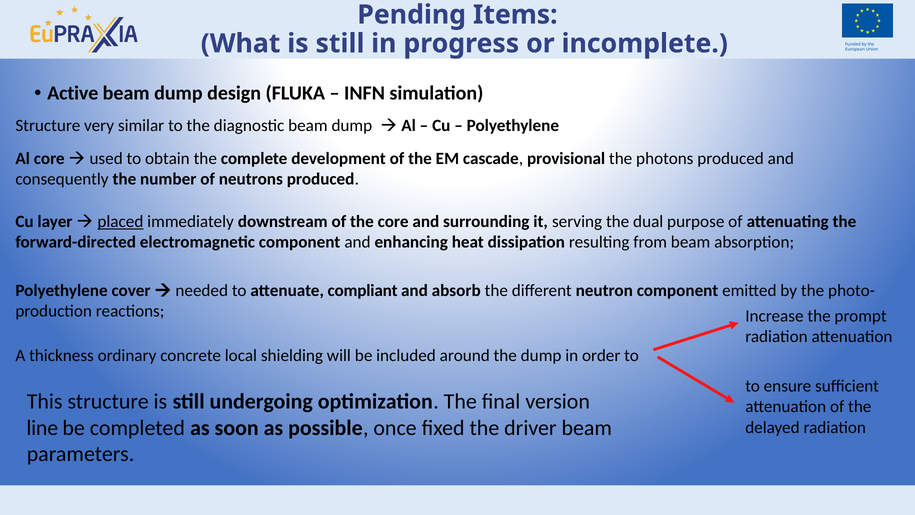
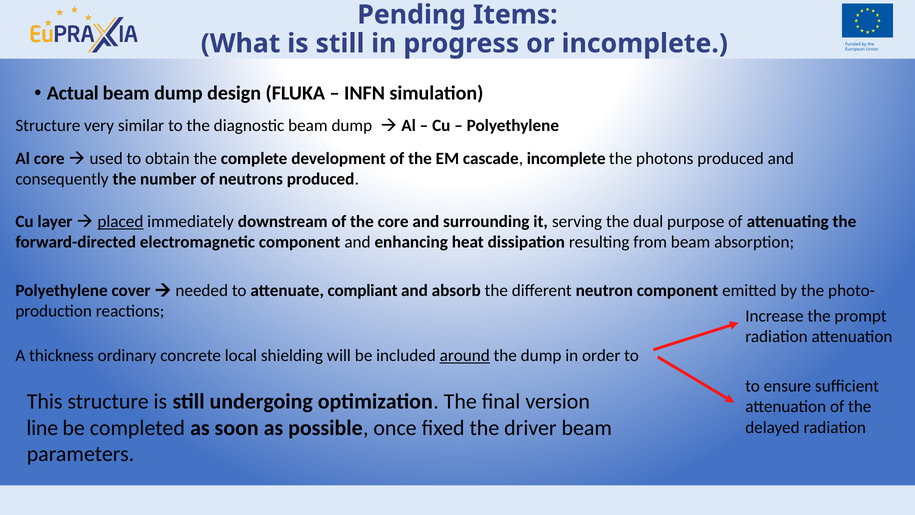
Active: Active -> Actual
cascade provisional: provisional -> incomplete
around underline: none -> present
